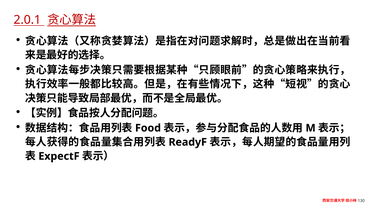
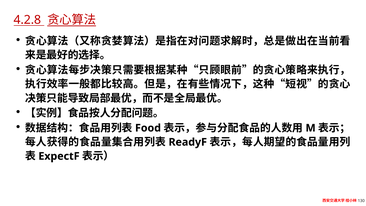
2.0.1: 2.0.1 -> 4.2.8
